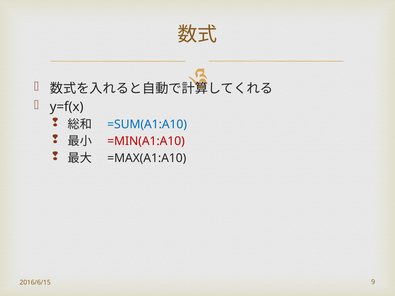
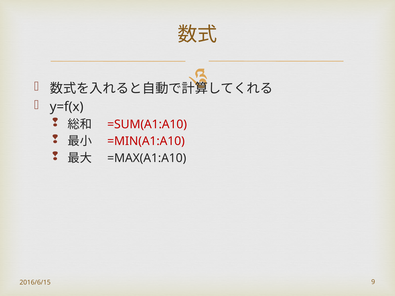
=SUM(A1:A10 colour: blue -> red
